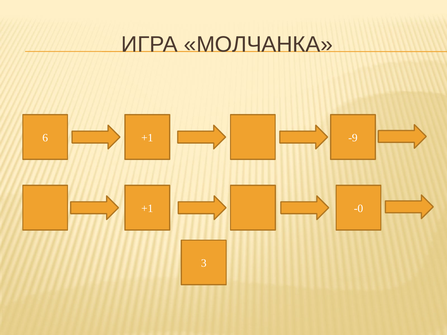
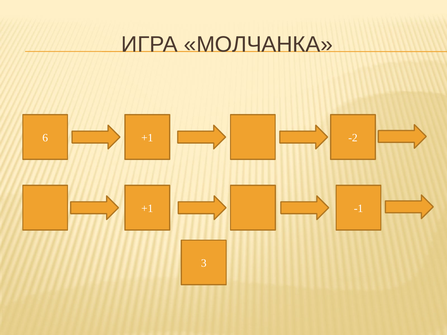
-9: -9 -> -2
-0: -0 -> -1
